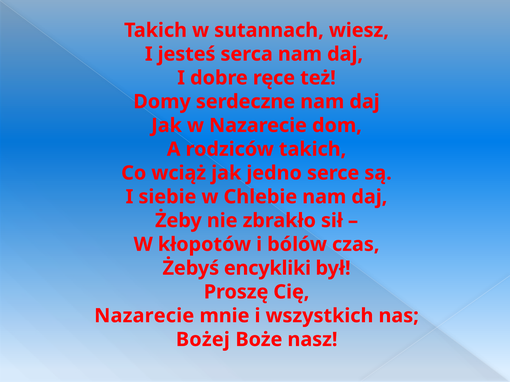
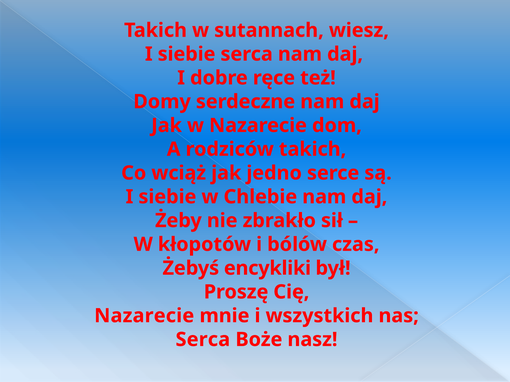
jesteś at (187, 54): jesteś -> siebie
Bożej at (203, 340): Bożej -> Serca
